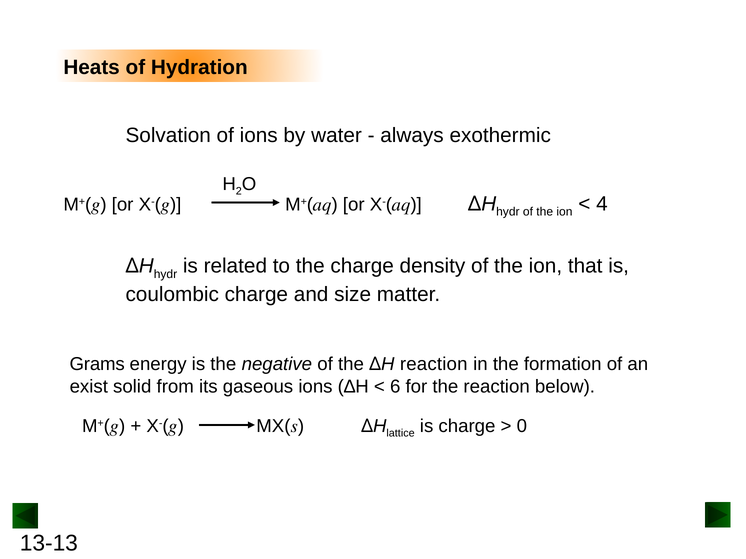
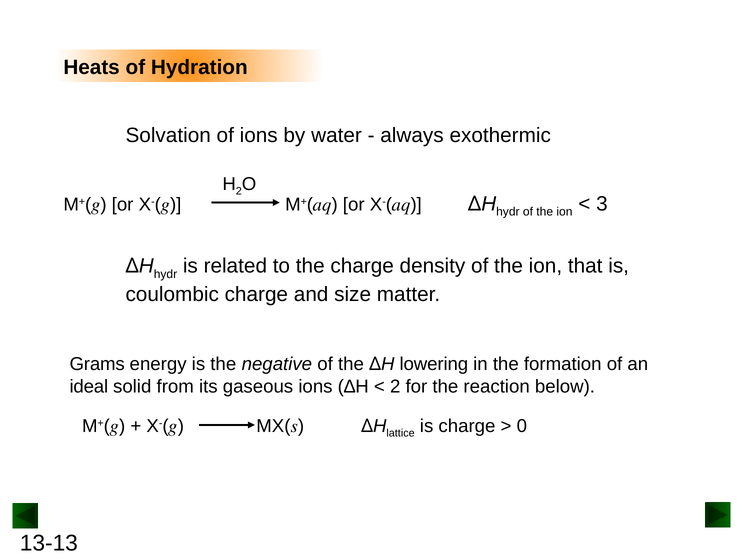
4: 4 -> 3
reaction at (434, 364): reaction -> lowering
exist: exist -> ideal
6 at (395, 387): 6 -> 2
